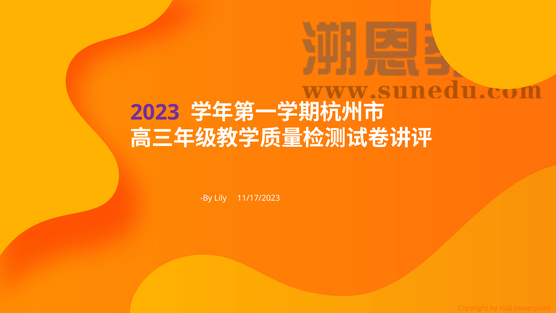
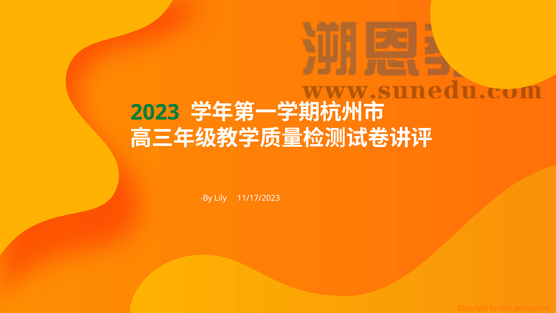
2023 colour: purple -> green
